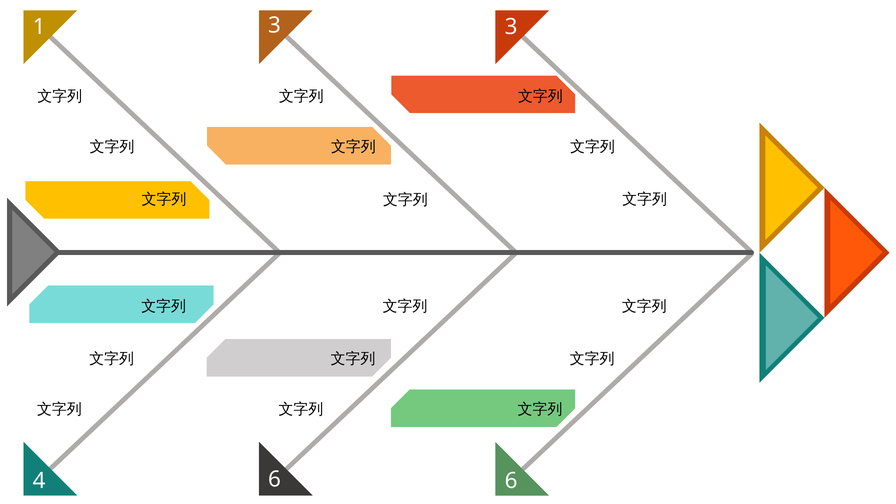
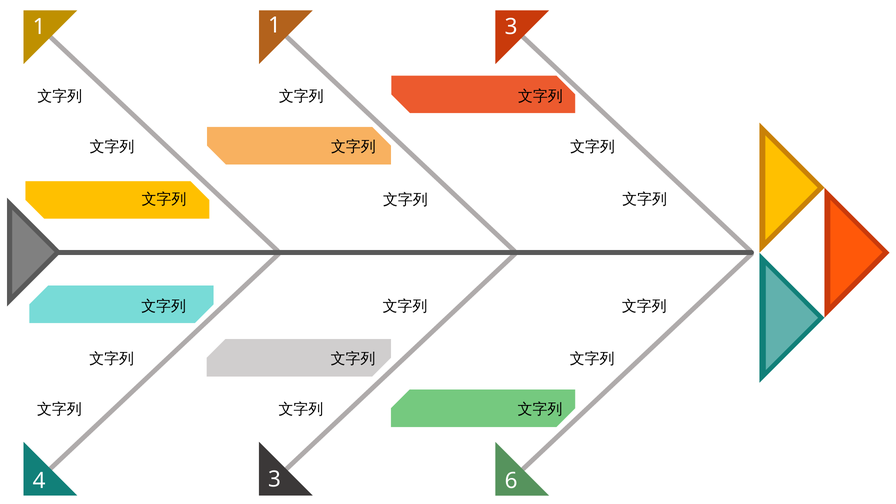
1 3: 3 -> 1
4 6: 6 -> 3
